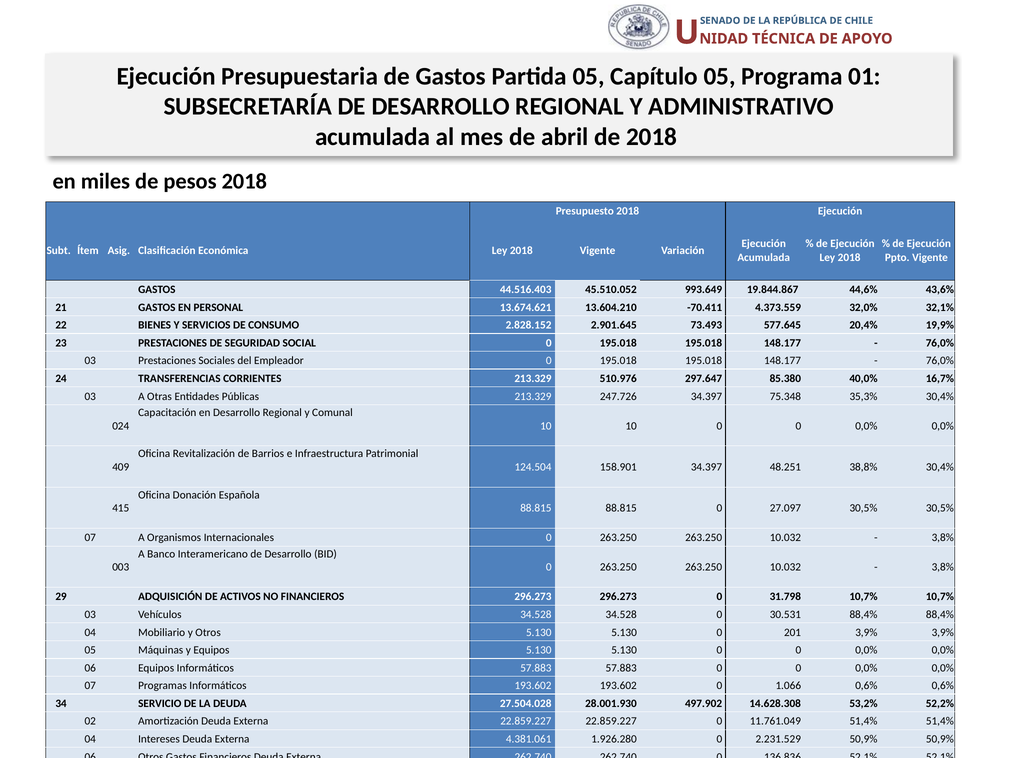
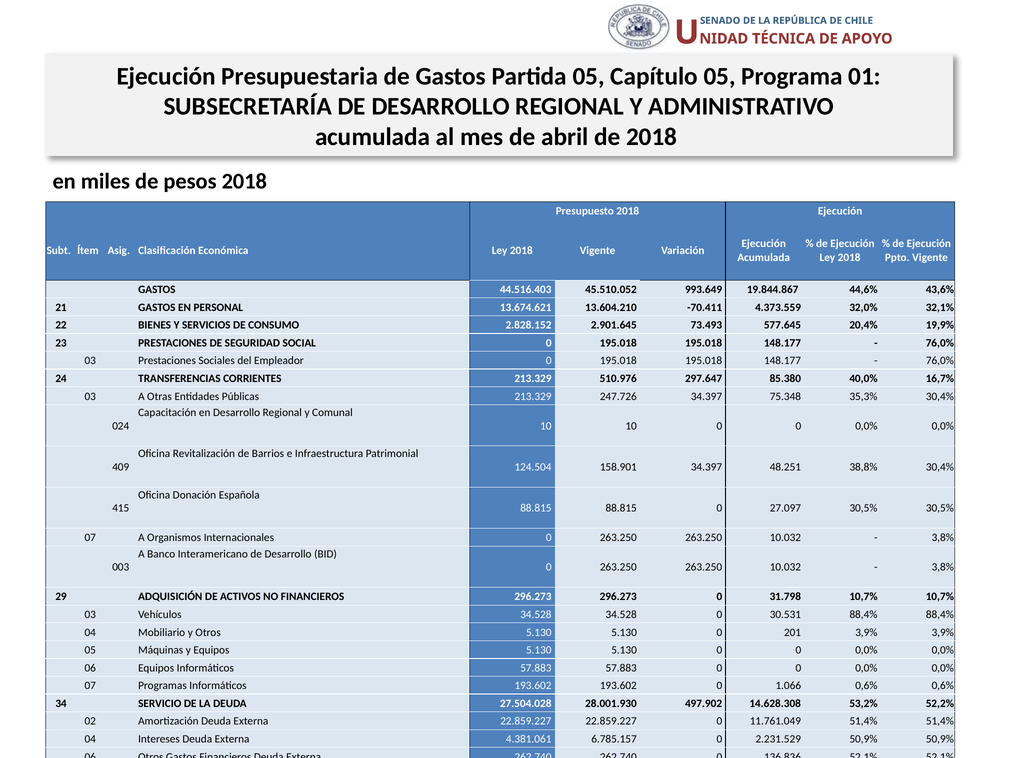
1.926.280: 1.926.280 -> 6.785.157
